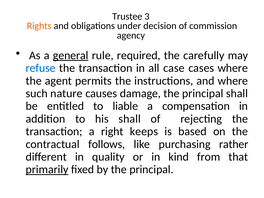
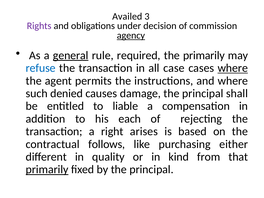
Trustee: Trustee -> Availed
Rights colour: orange -> purple
agency underline: none -> present
the carefully: carefully -> primarily
where at (233, 68) underline: none -> present
nature: nature -> denied
his shall: shall -> each
keeps: keeps -> arises
rather: rather -> either
